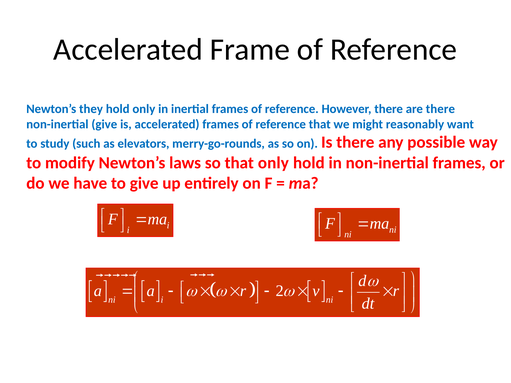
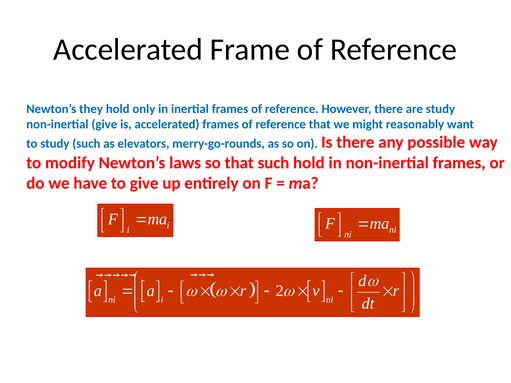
are there: there -> study
that only: only -> such
